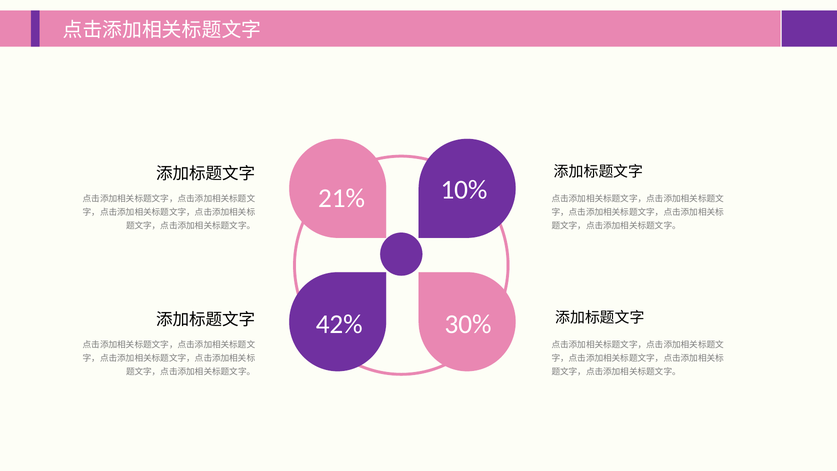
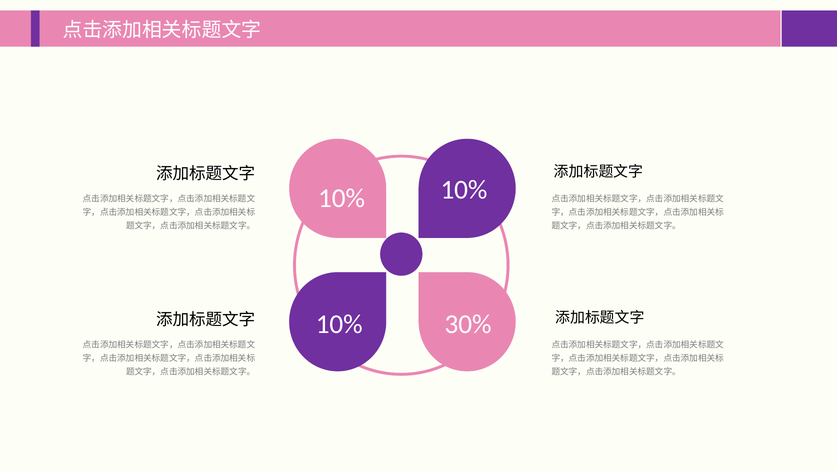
21% at (341, 198): 21% -> 10%
42% at (339, 324): 42% -> 10%
